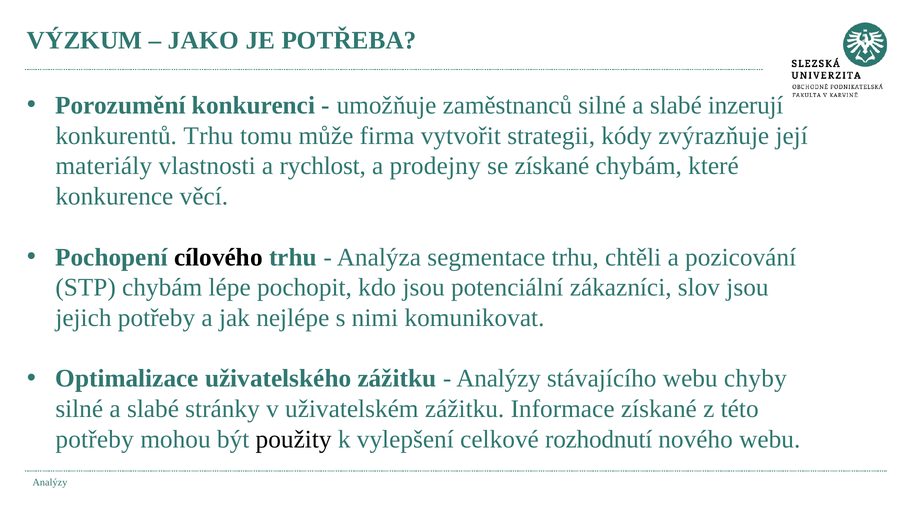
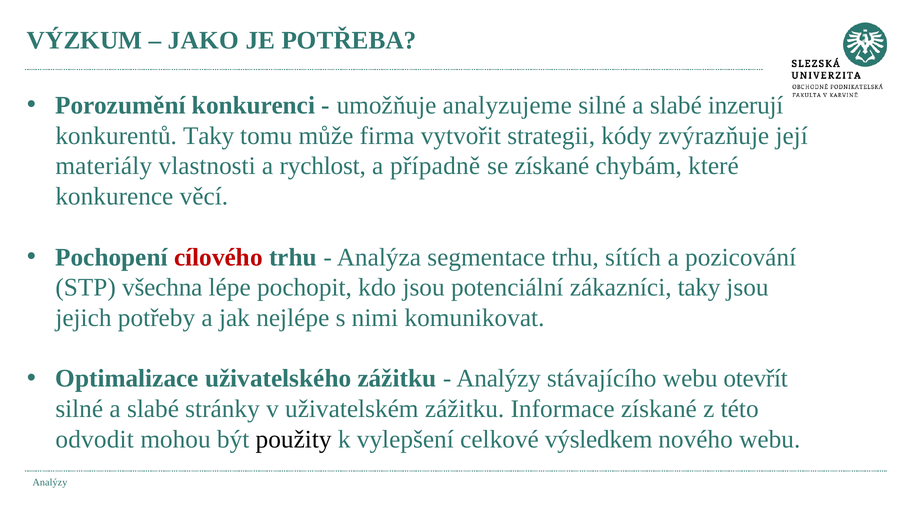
zaměstnanců: zaměstnanců -> analyzujeme
konkurentů Trhu: Trhu -> Taky
prodejny: prodejny -> případně
cílového colour: black -> red
chtěli: chtěli -> sítích
STP chybám: chybám -> všechna
zákazníci slov: slov -> taky
chyby: chyby -> otevřít
potřeby at (95, 439): potřeby -> odvodit
rozhodnutí: rozhodnutí -> výsledkem
